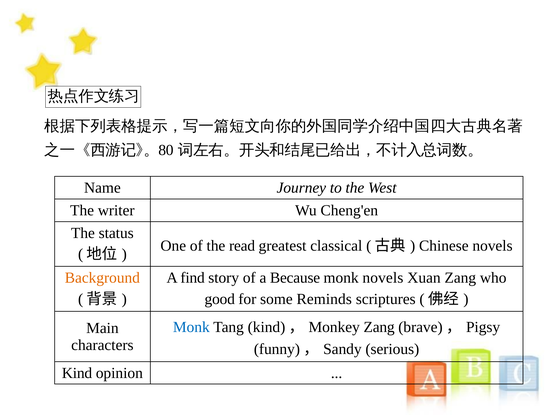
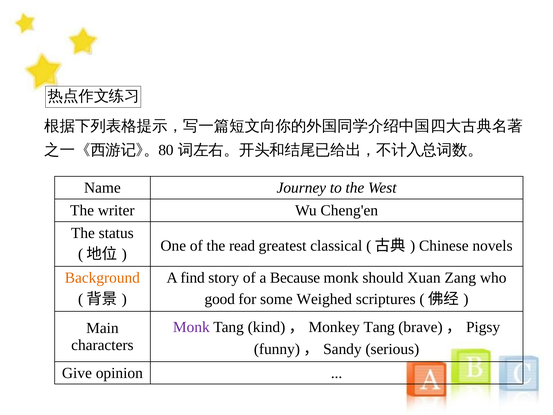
monk novels: novels -> should
Reminds: Reminds -> Weighed
Monk at (191, 327) colour: blue -> purple
Zang at (379, 327): Zang -> Tang
Kind: Kind -> Give
